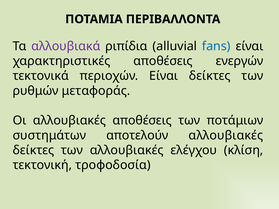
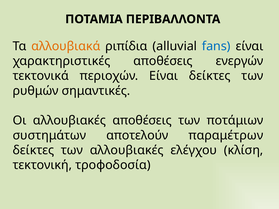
αλλουβιακά colour: purple -> orange
μεταφοράς: μεταφοράς -> σημαντικές
αποτελούν αλλουβιακές: αλλουβιακές -> παραμέτρων
